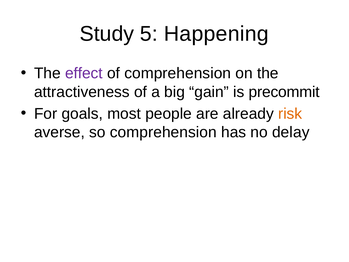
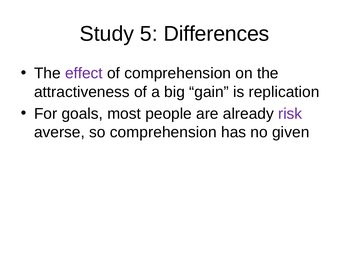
Happening: Happening -> Differences
precommit: precommit -> replication
risk colour: orange -> purple
delay: delay -> given
